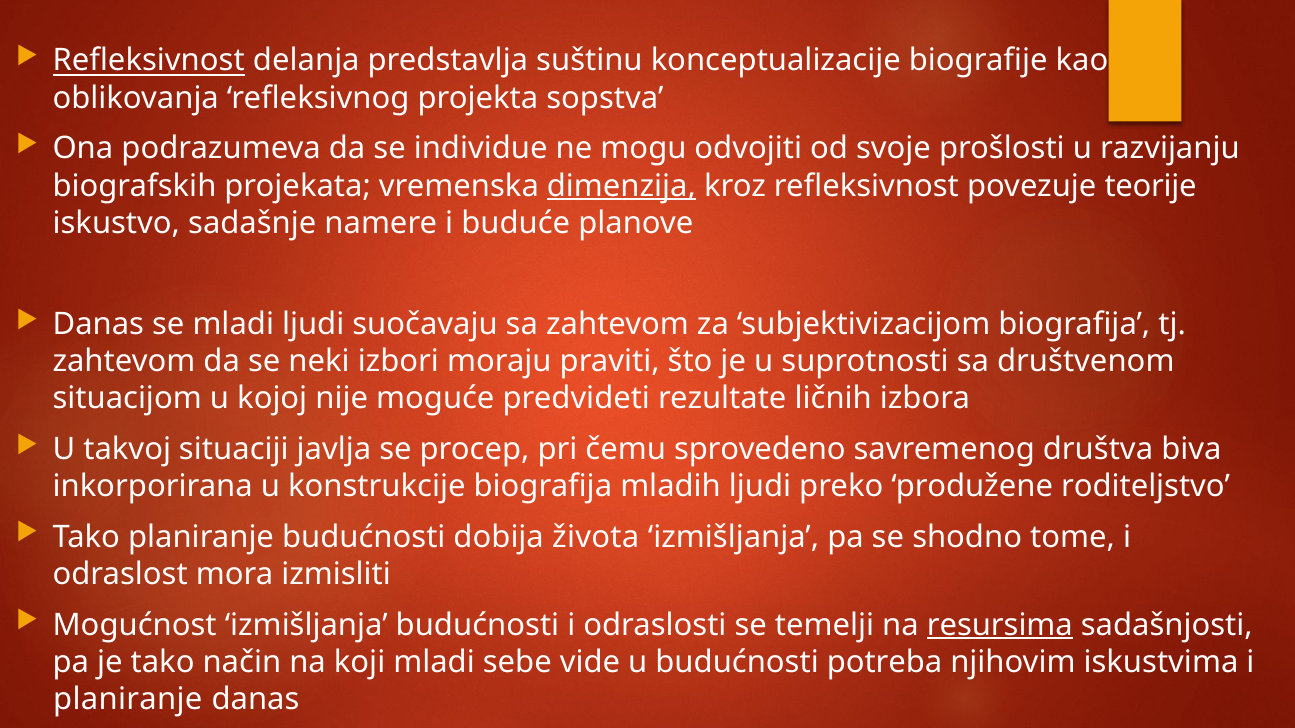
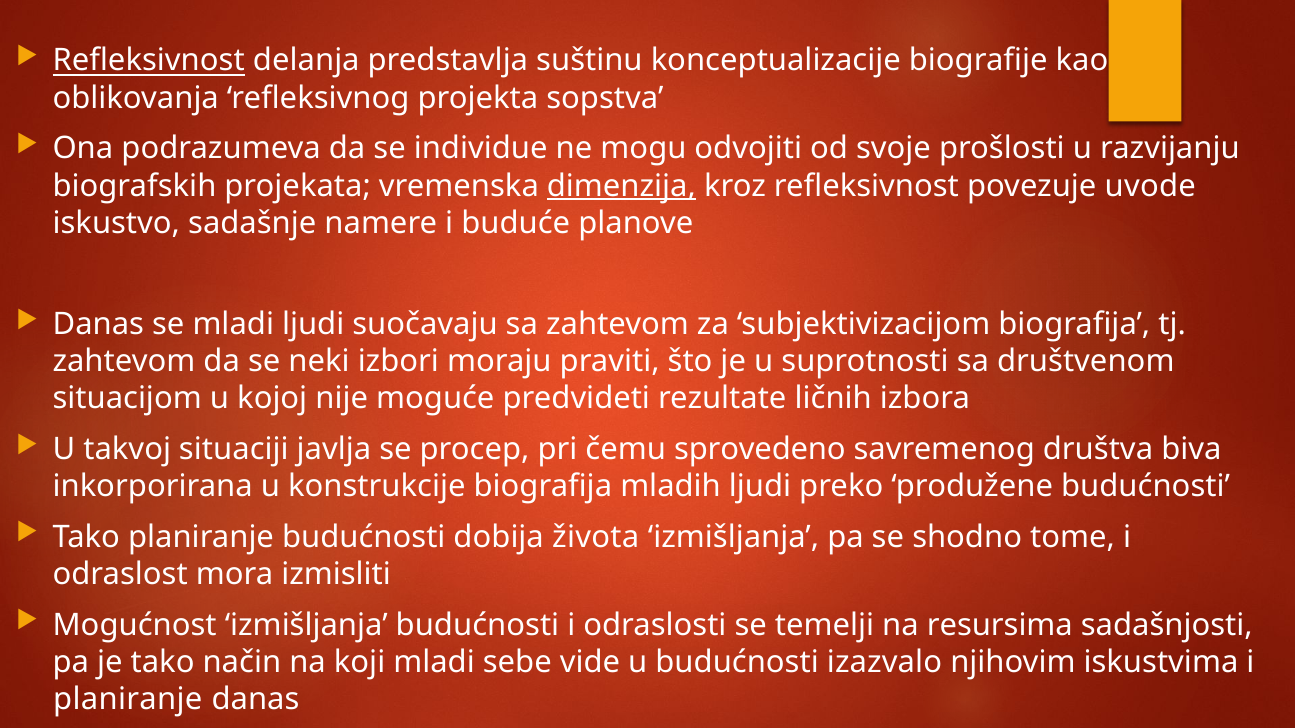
teorije: teorije -> uvode
produžene roditeljstvo: roditeljstvo -> budućnosti
resursima underline: present -> none
potreba: potreba -> izazvalo
